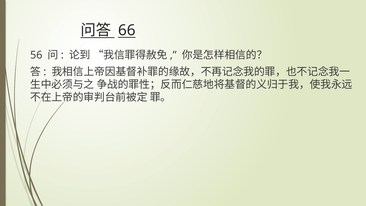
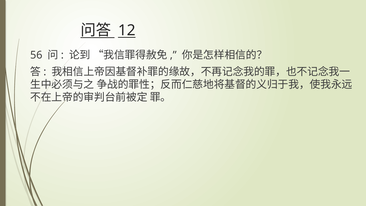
66: 66 -> 12
